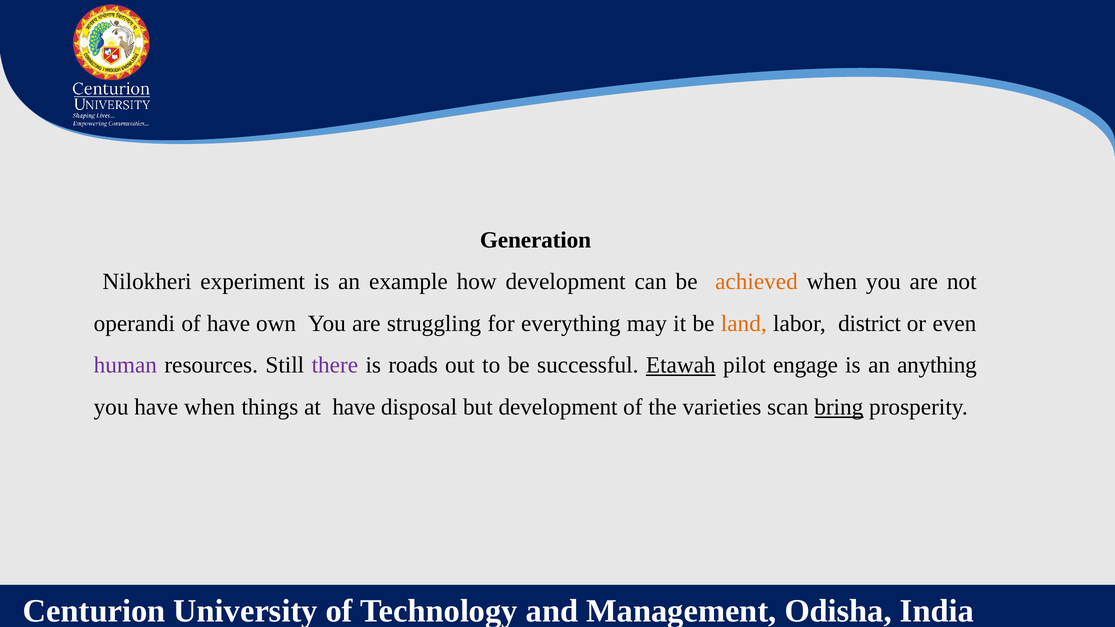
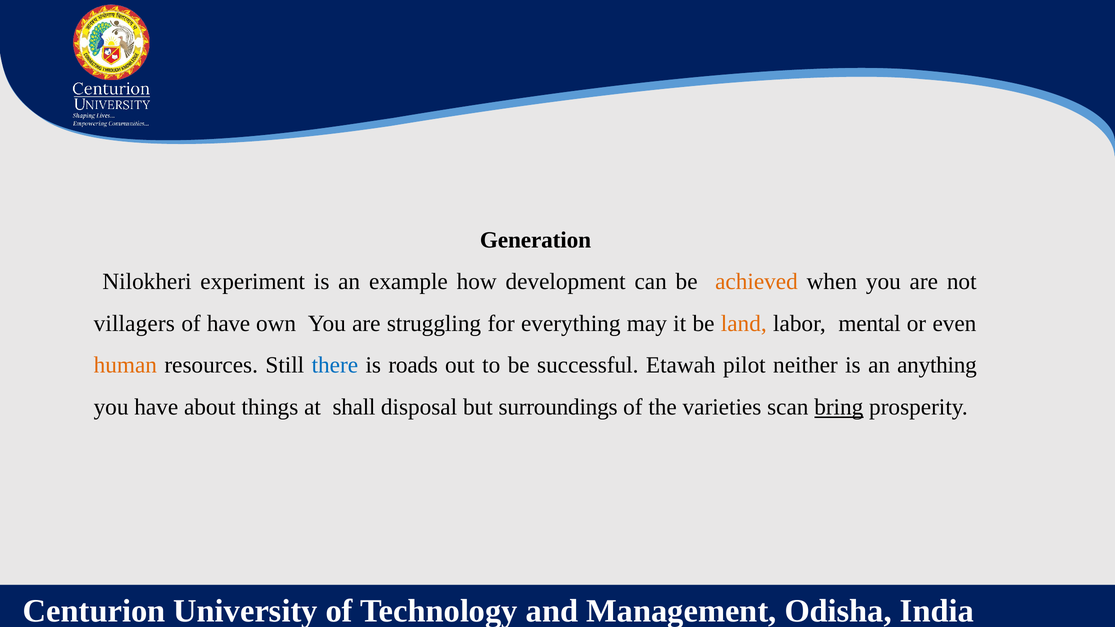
operandi: operandi -> villagers
district: district -> mental
human colour: purple -> orange
there colour: purple -> blue
Etawah underline: present -> none
engage: engage -> neither
have when: when -> about
at have: have -> shall
but development: development -> surroundings
